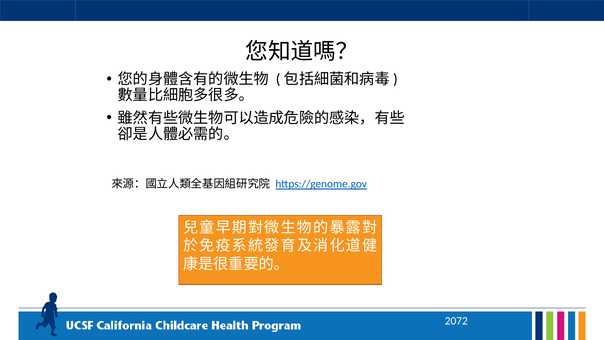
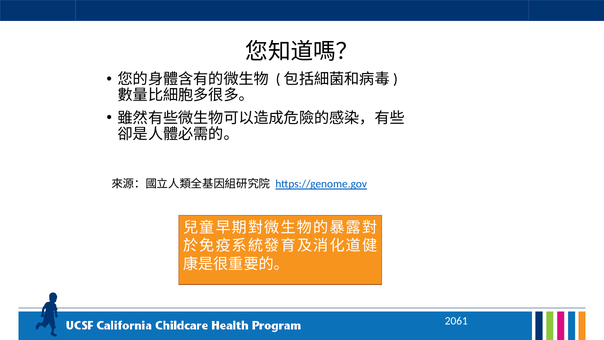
2072: 2072 -> 2061
